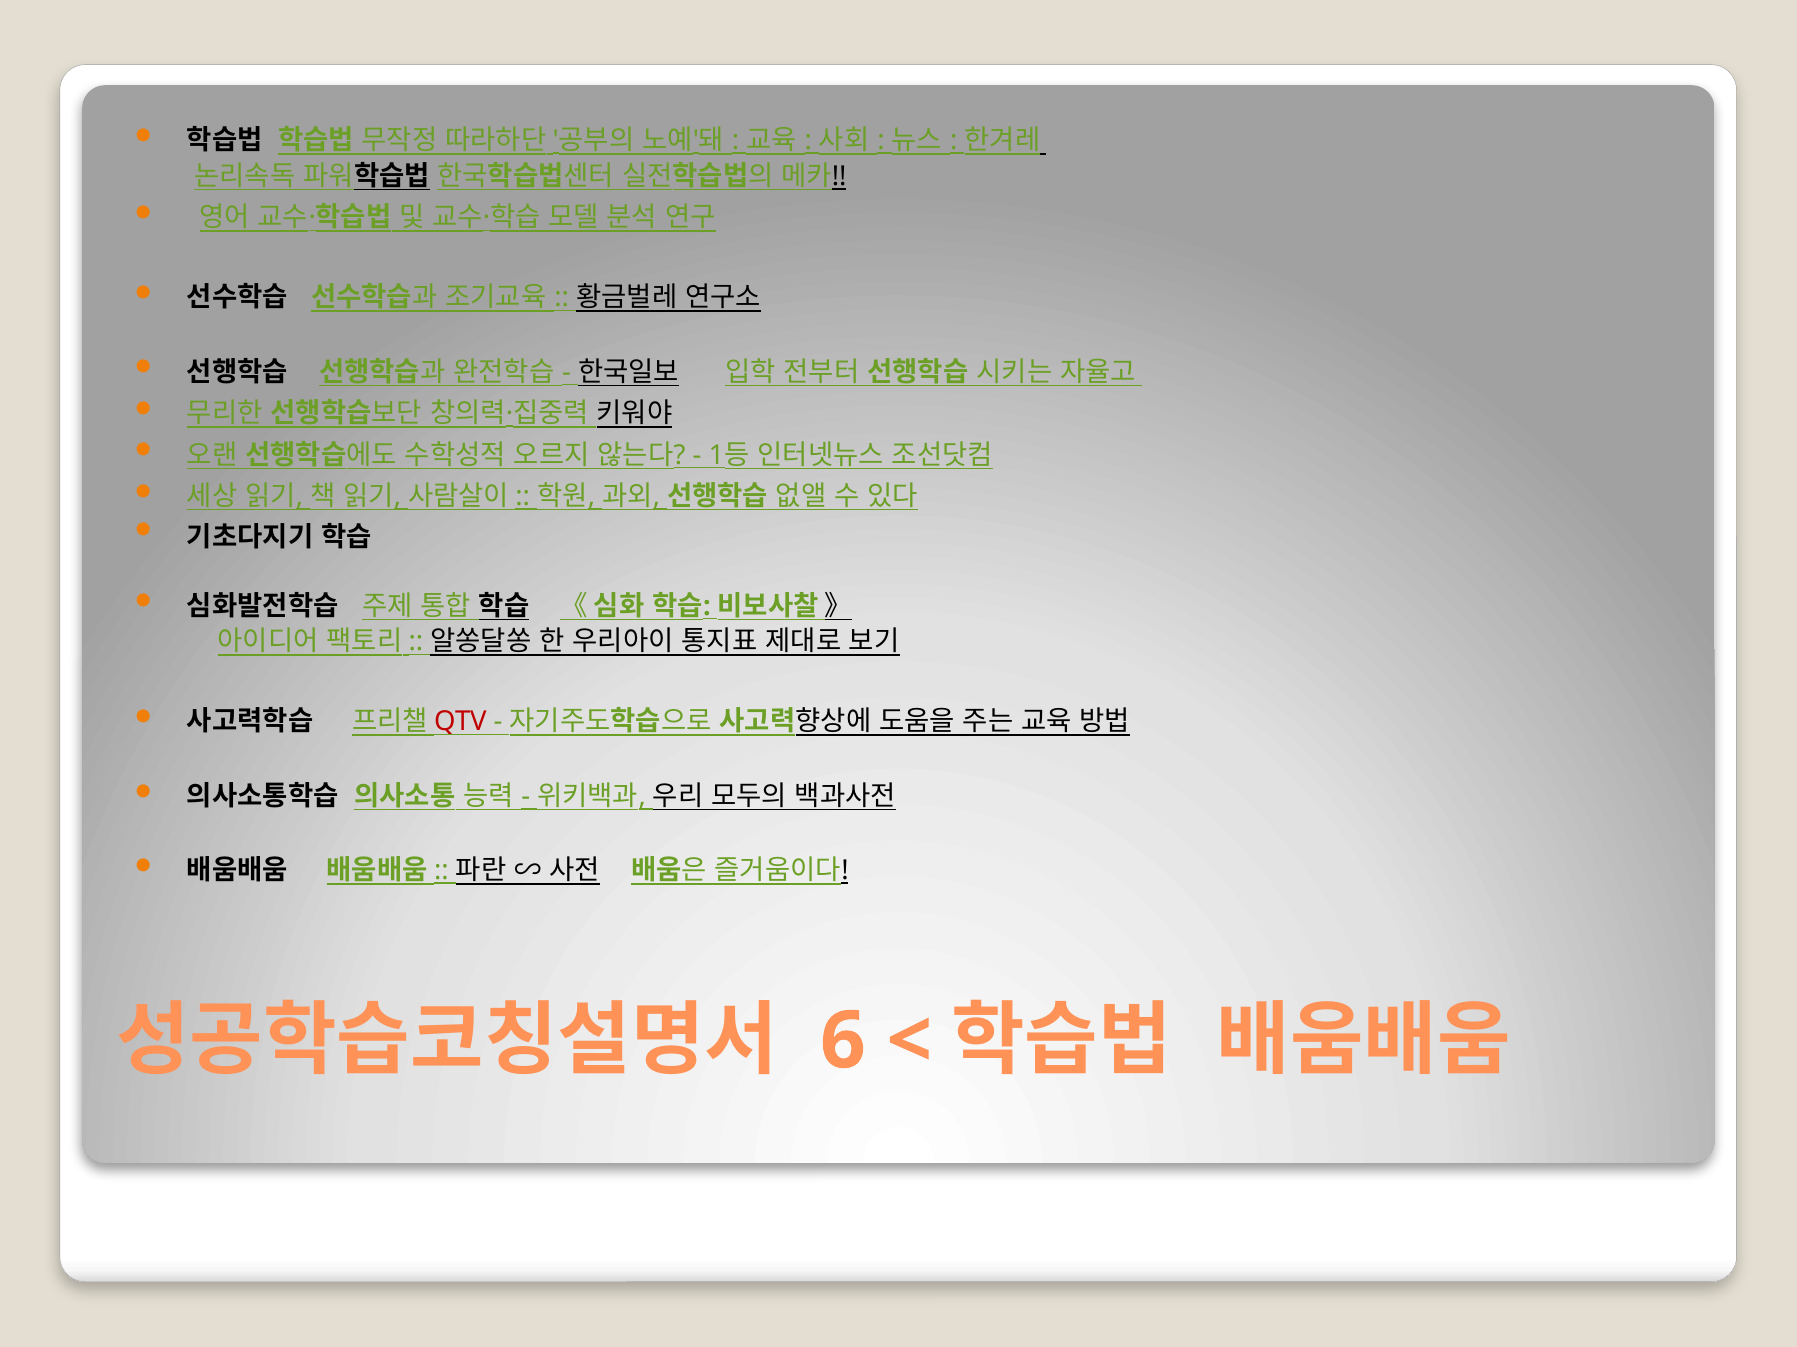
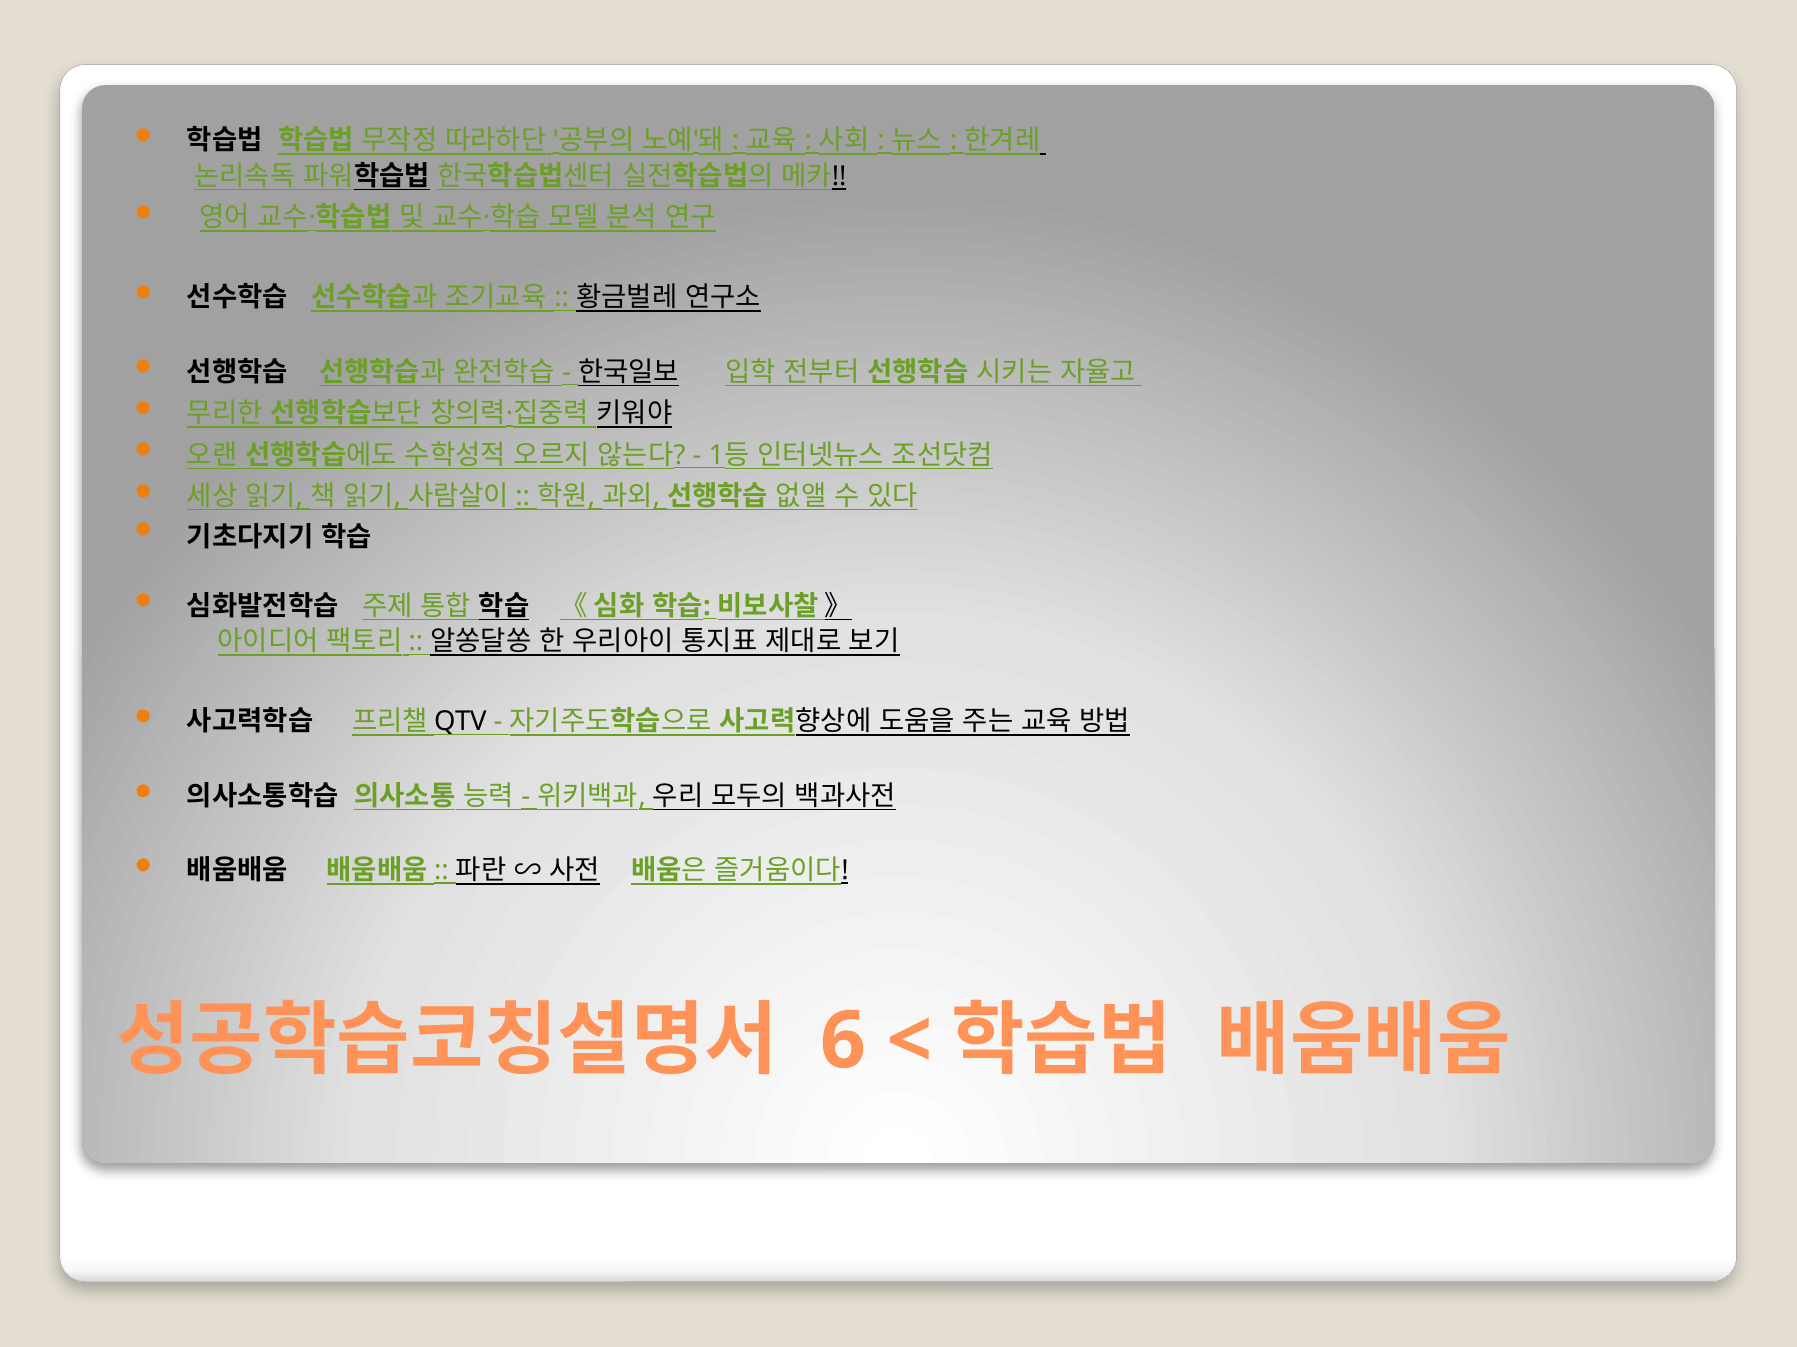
QTV colour: red -> black
